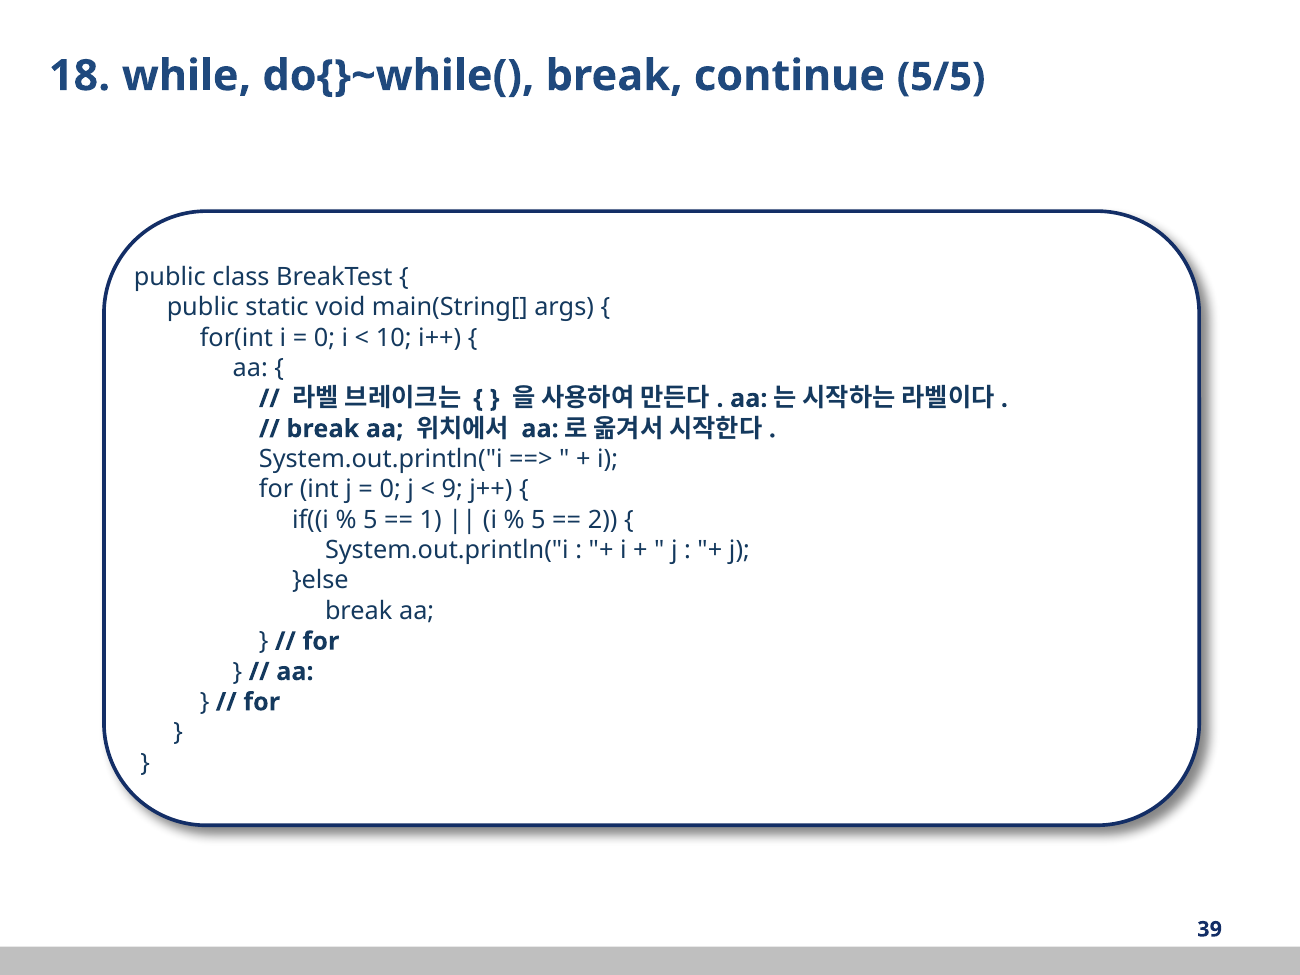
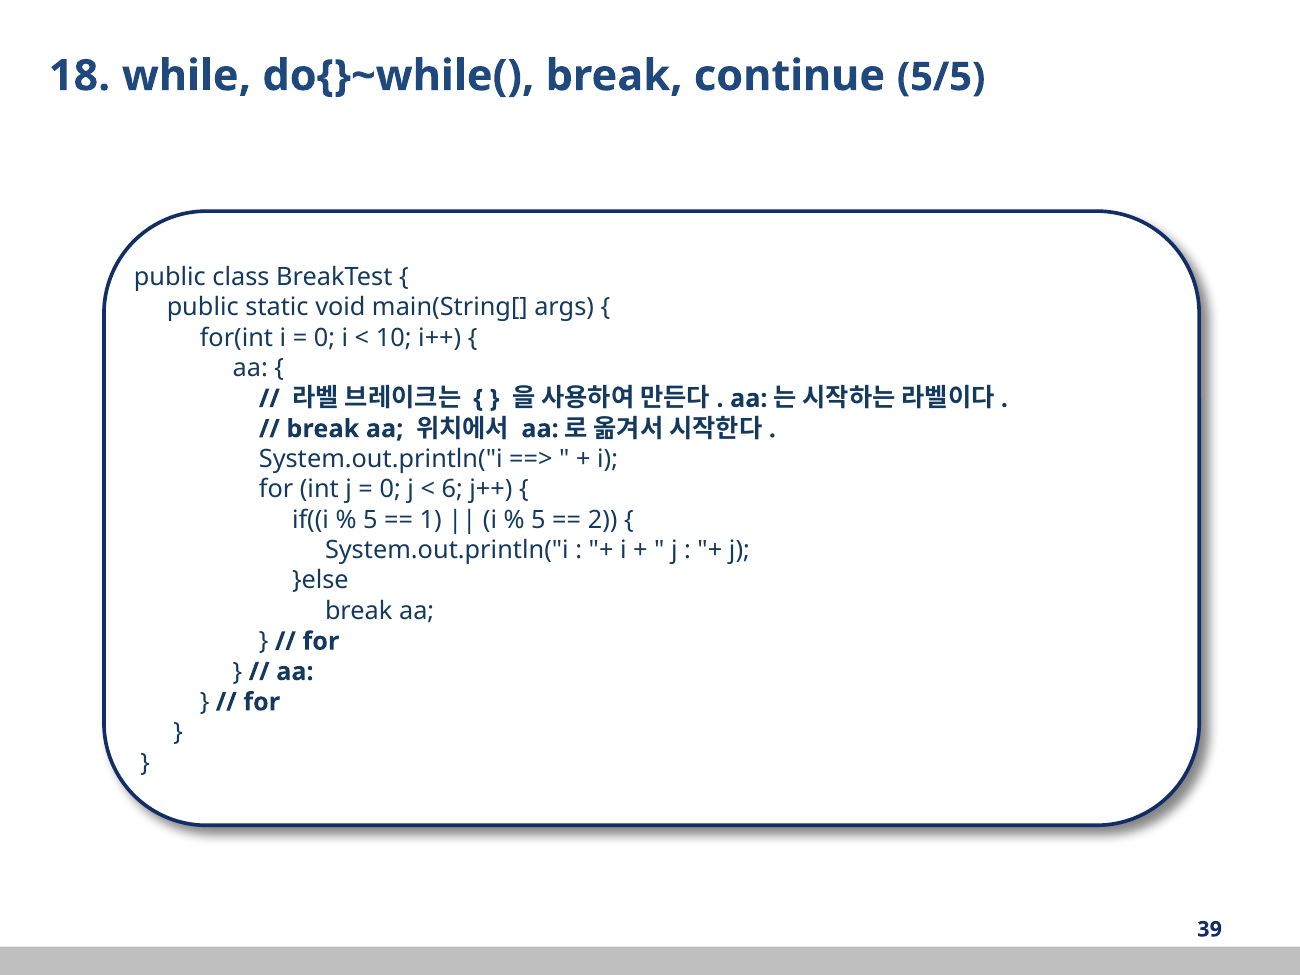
9: 9 -> 6
